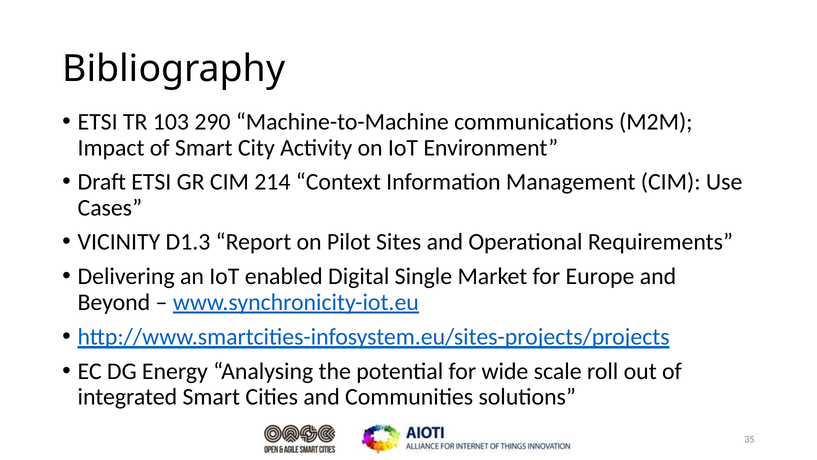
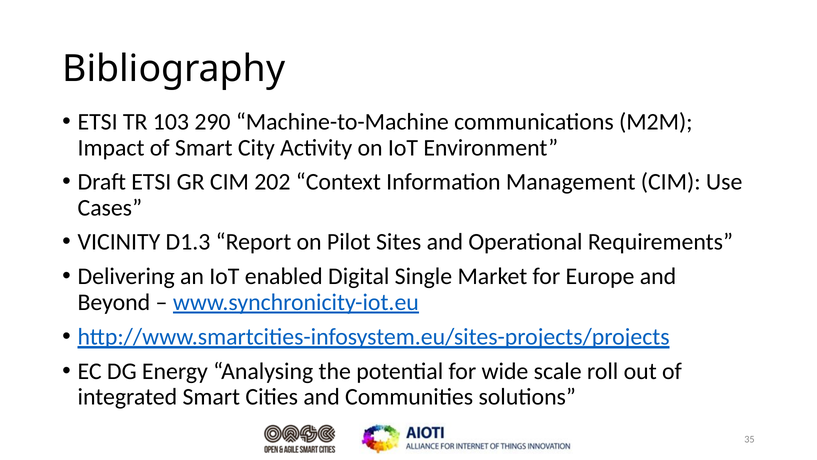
214: 214 -> 202
